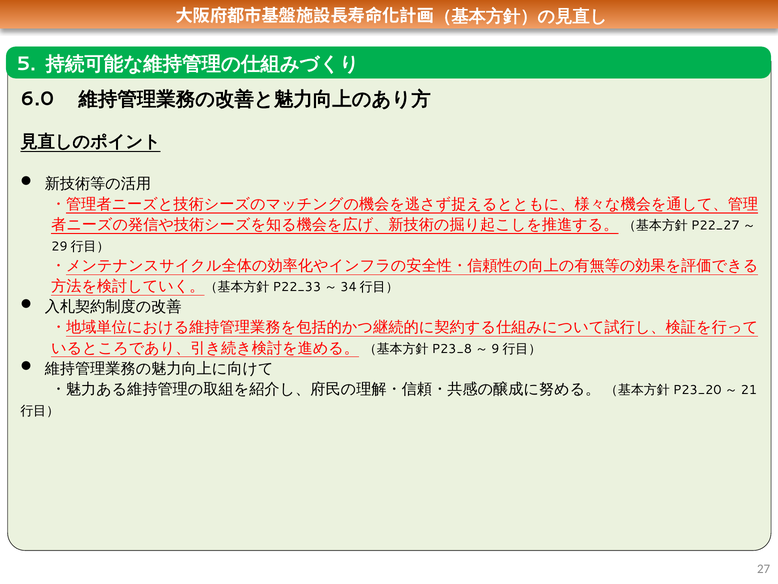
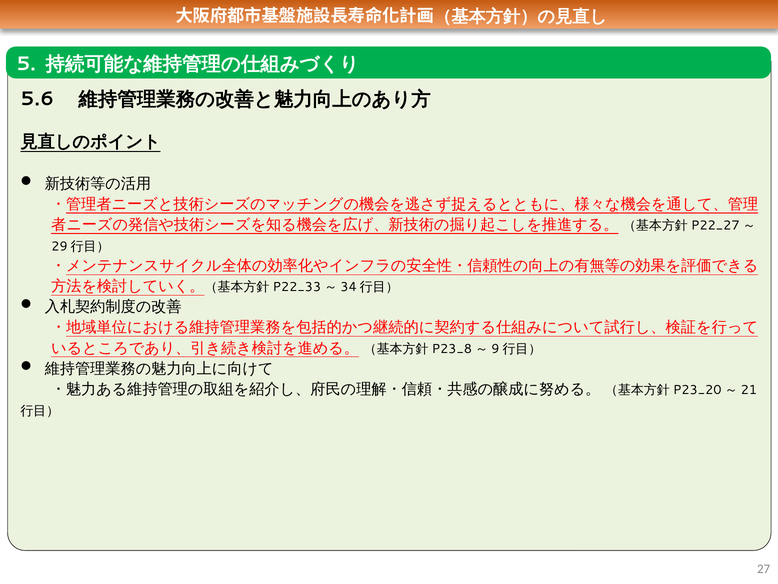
6.0: 6.0 -> 5.6
